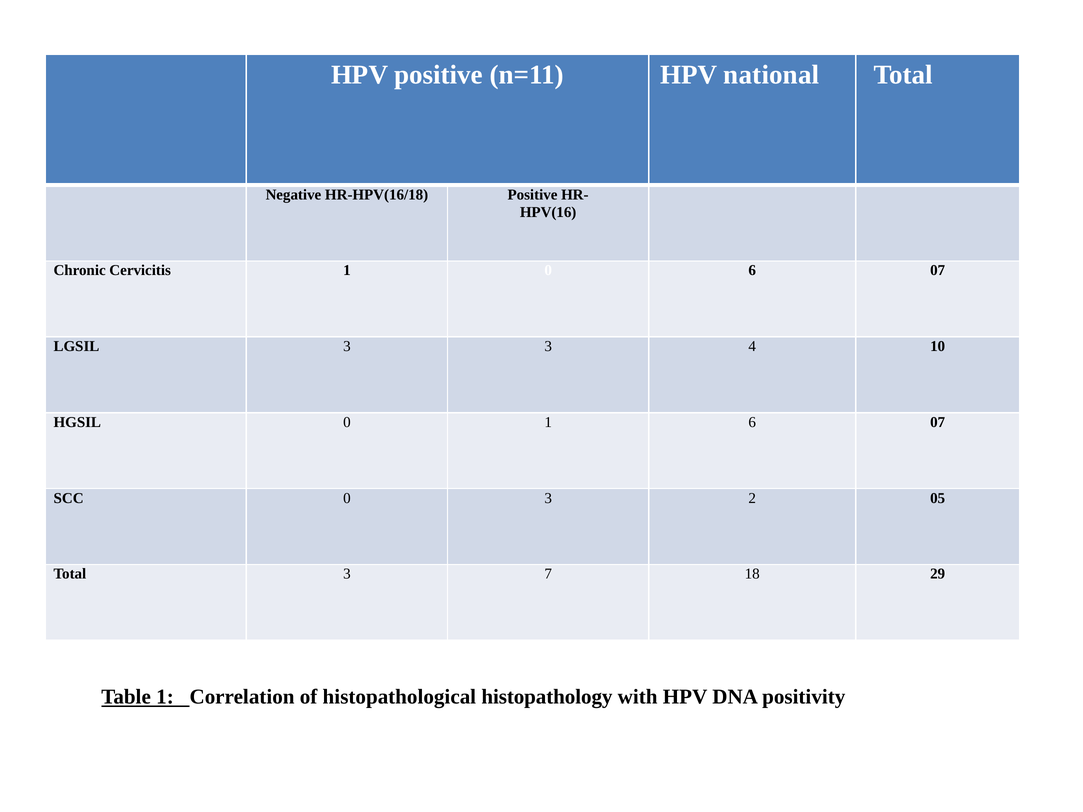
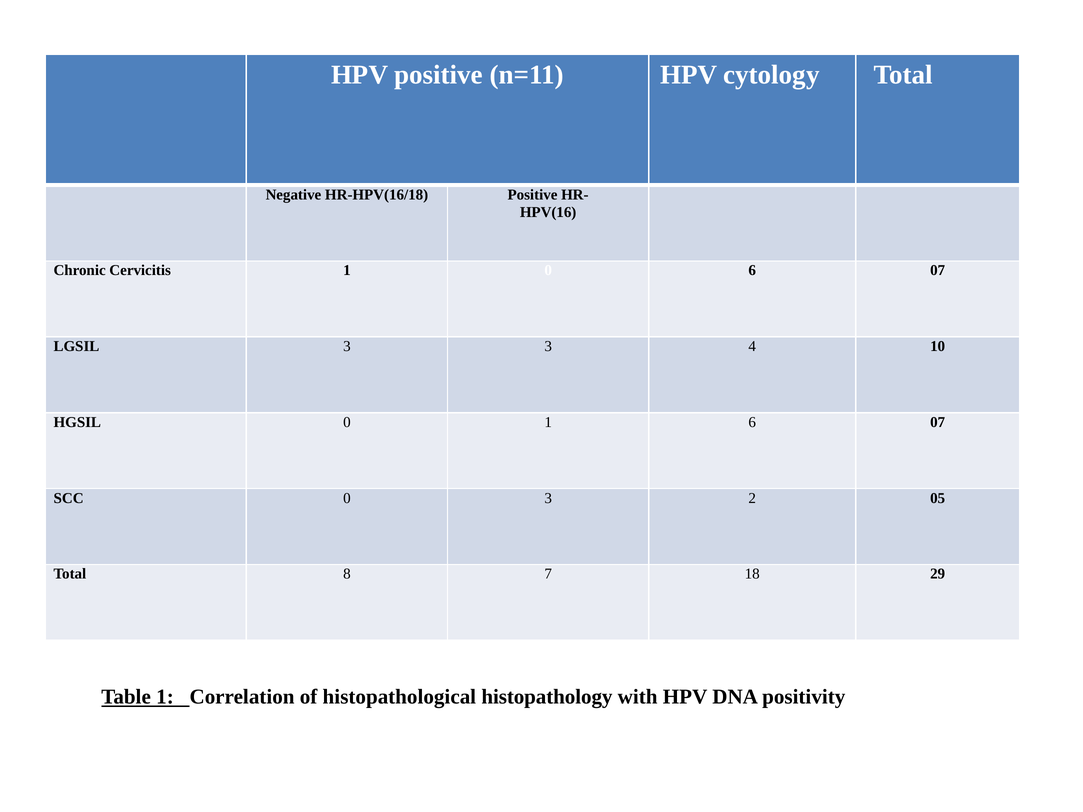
national: national -> cytology
Total 3: 3 -> 8
